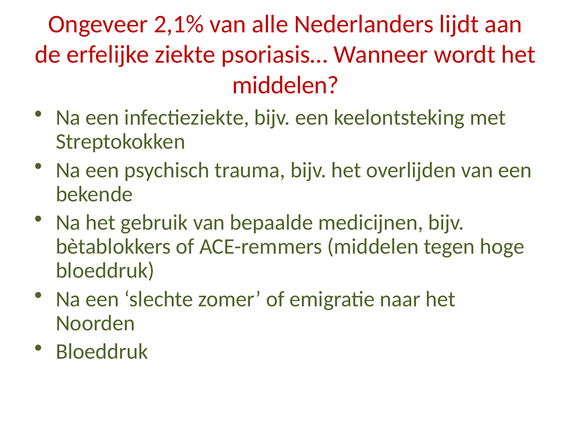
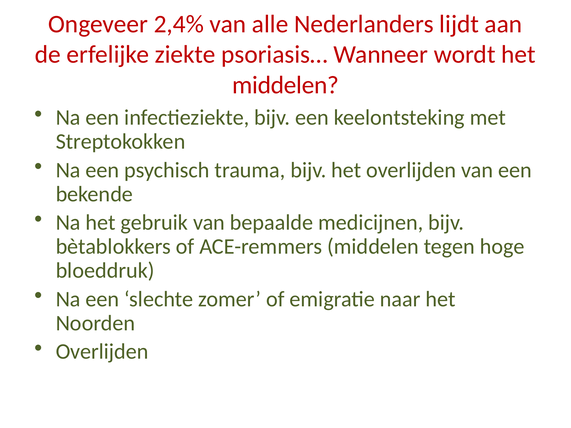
2,1%: 2,1% -> 2,4%
Bloeddruk at (102, 352): Bloeddruk -> Overlijden
